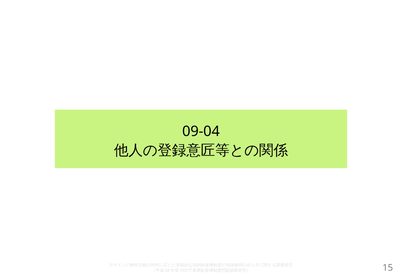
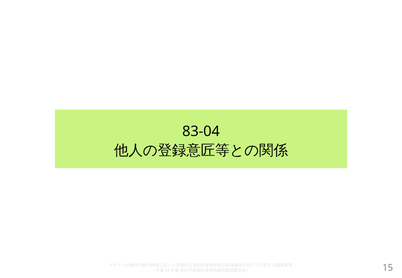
09-04: 09-04 -> 83-04
